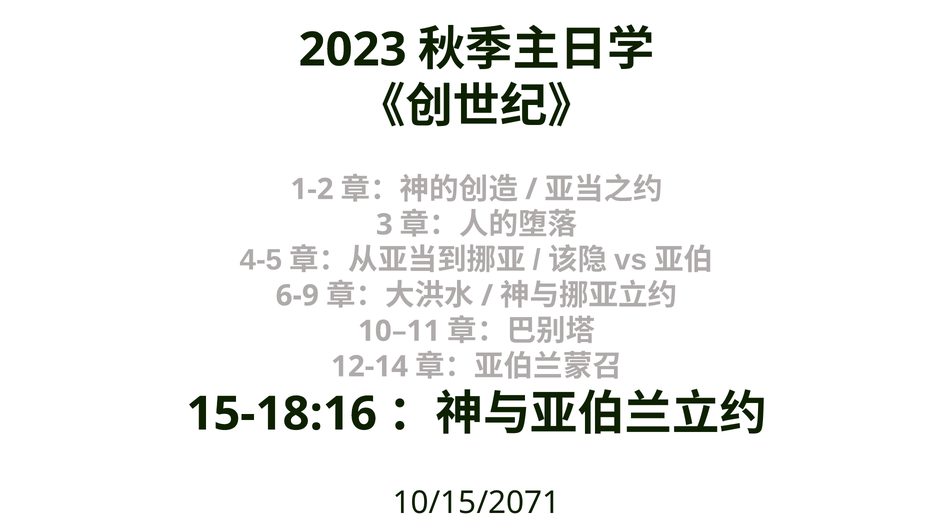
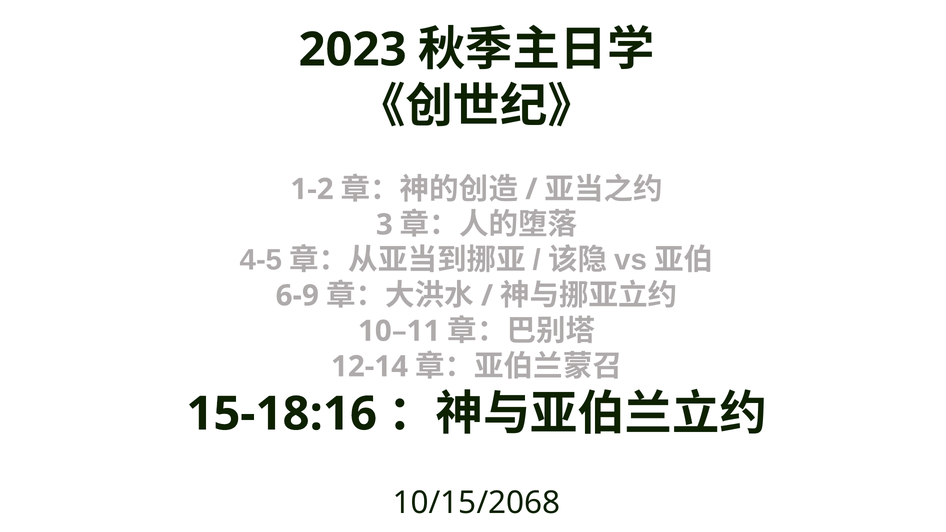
10/15/2071: 10/15/2071 -> 10/15/2068
